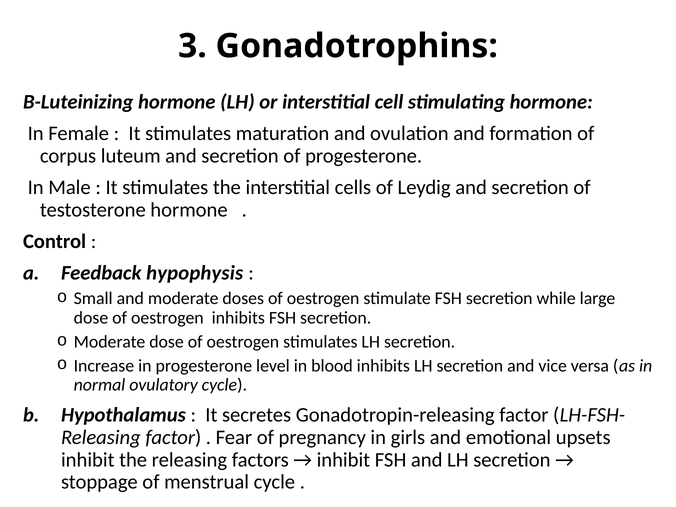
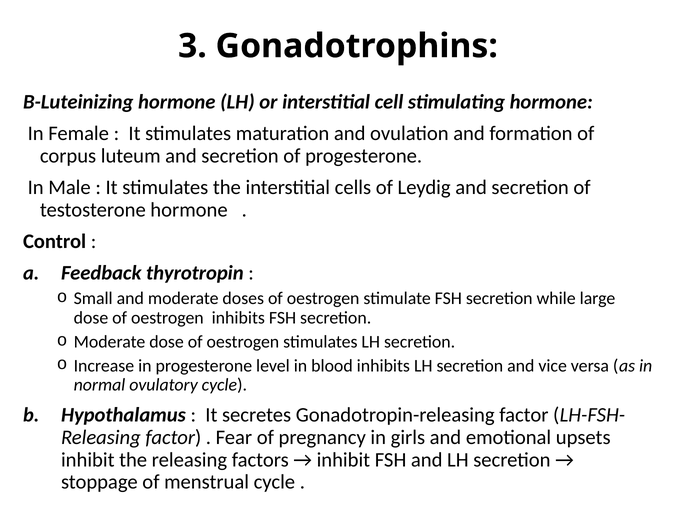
hypophysis: hypophysis -> thyrotropin
